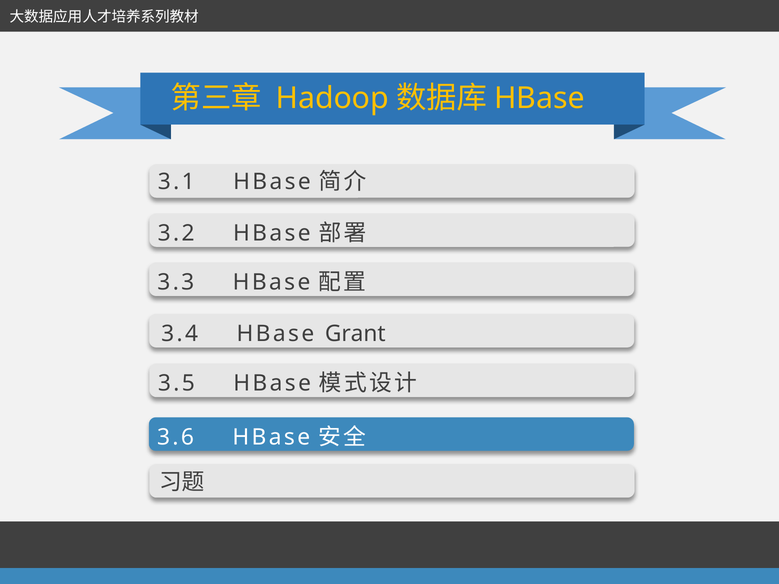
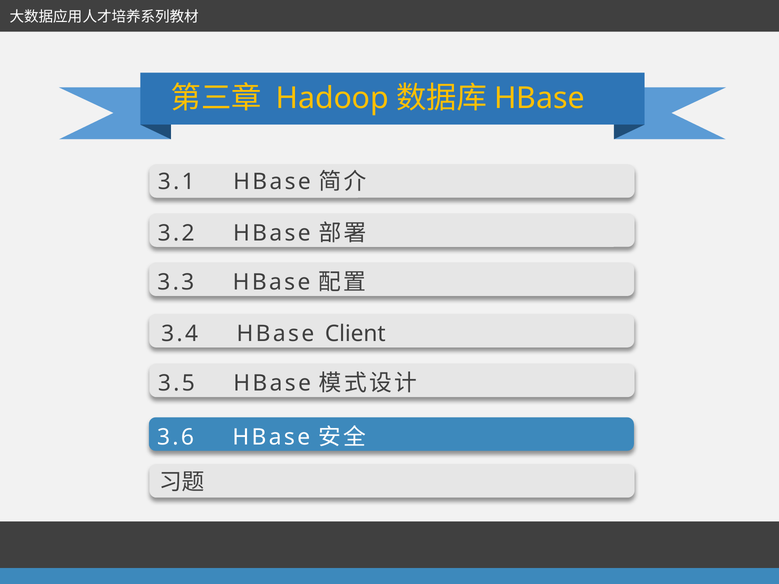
Grant: Grant -> Client
